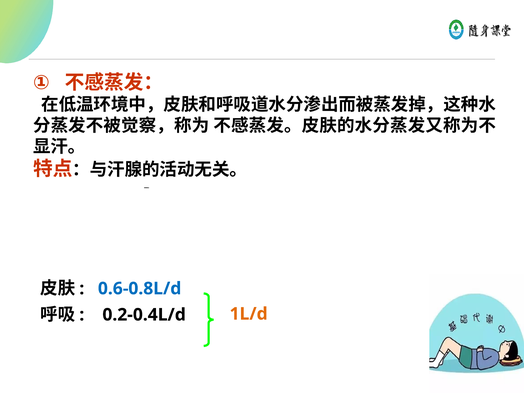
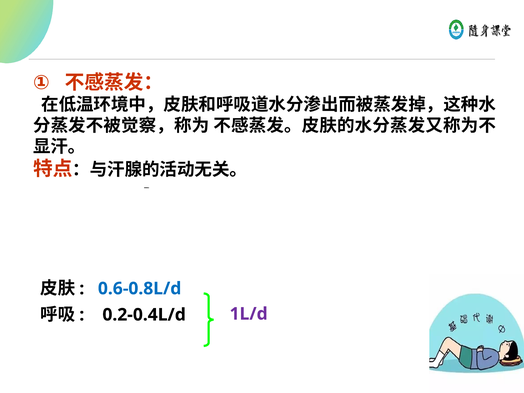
1L/d colour: orange -> purple
